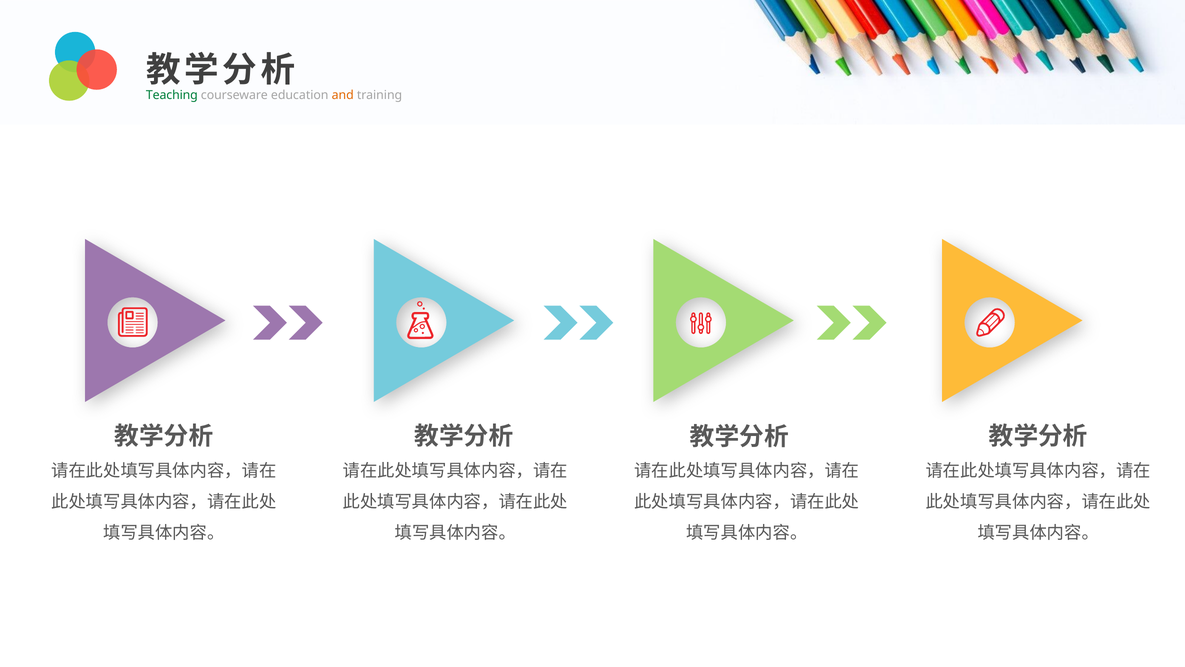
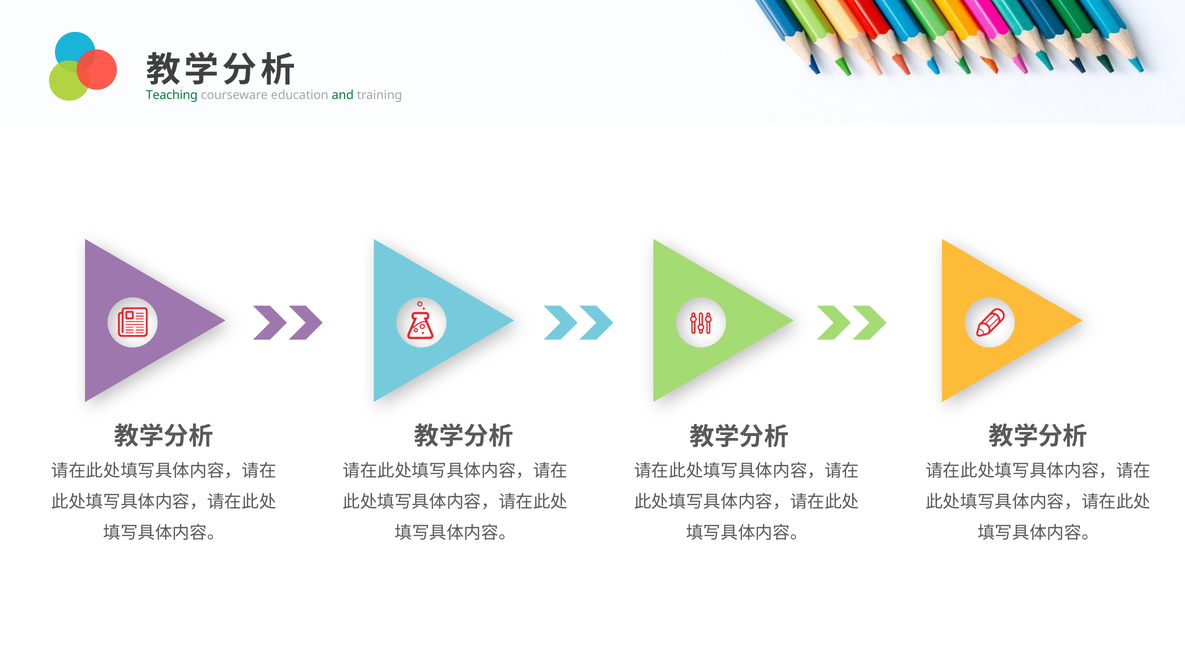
and colour: orange -> green
